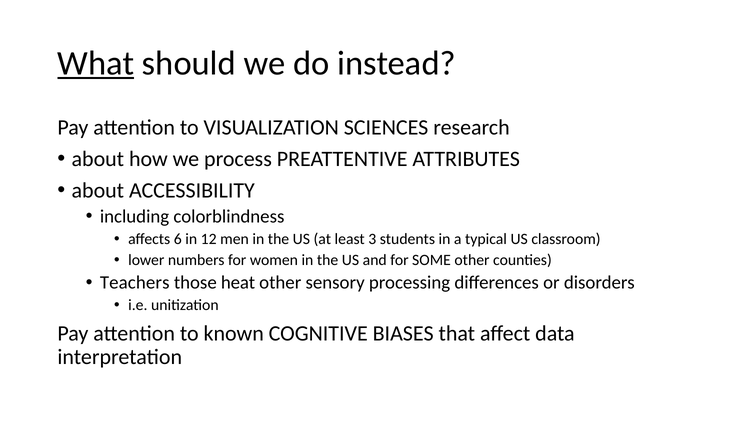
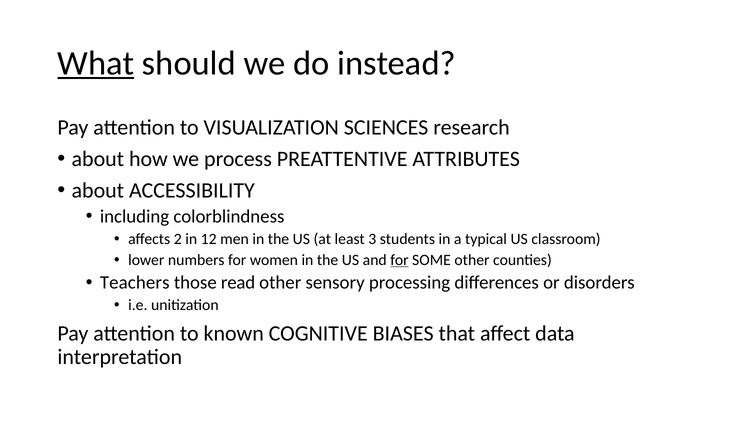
6: 6 -> 2
for at (399, 260) underline: none -> present
heat: heat -> read
